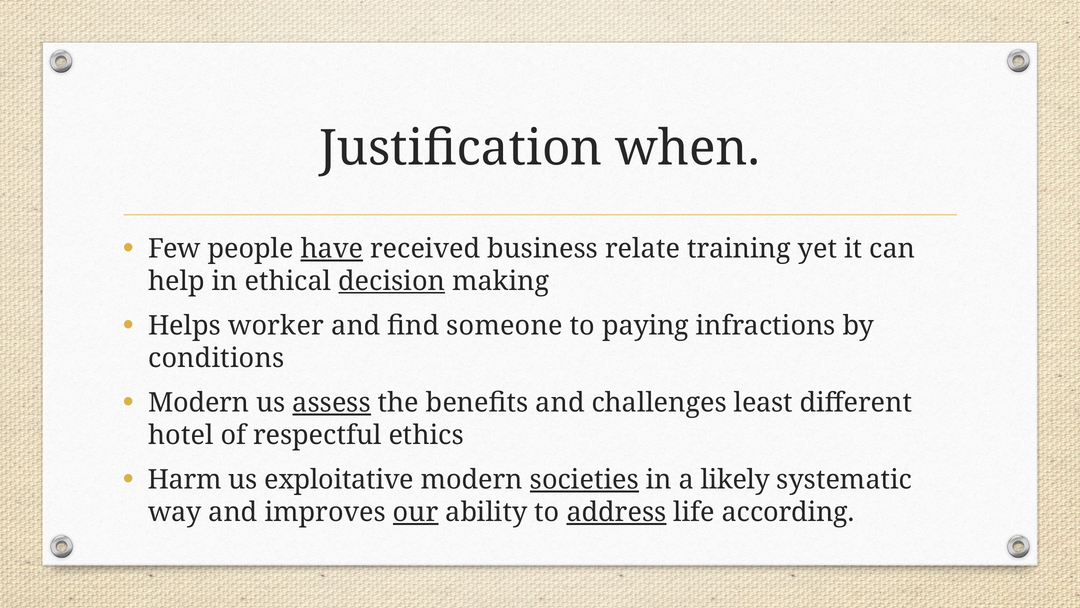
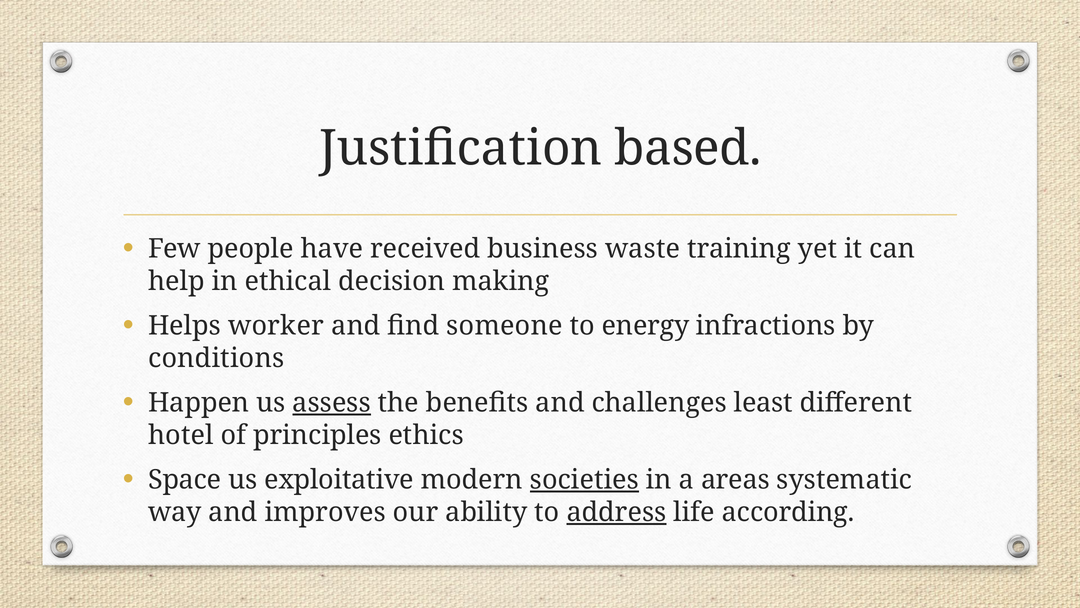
when: when -> based
have underline: present -> none
relate: relate -> waste
decision underline: present -> none
paying: paying -> energy
Modern at (199, 403): Modern -> Happen
respectful: respectful -> principles
Harm: Harm -> Space
likely: likely -> areas
our underline: present -> none
